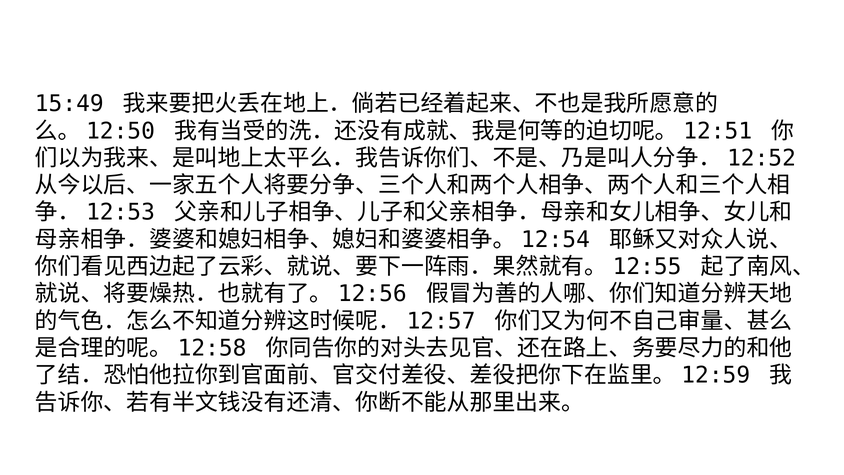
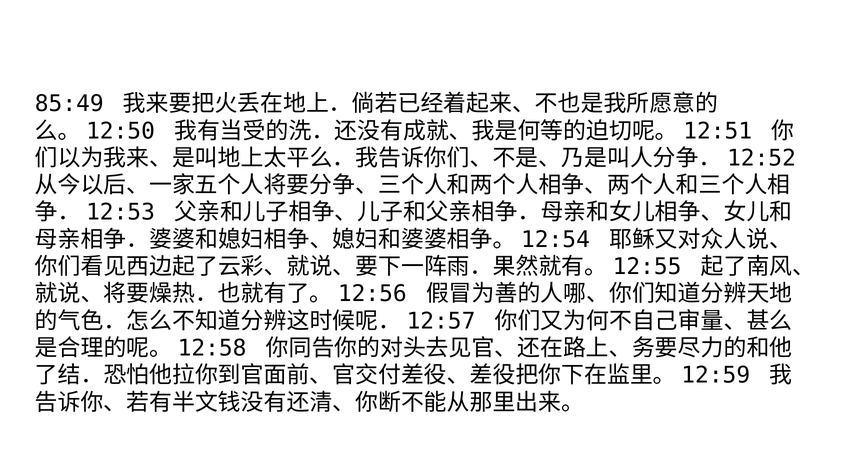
15:49: 15:49 -> 85:49
